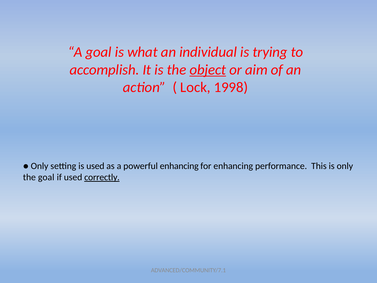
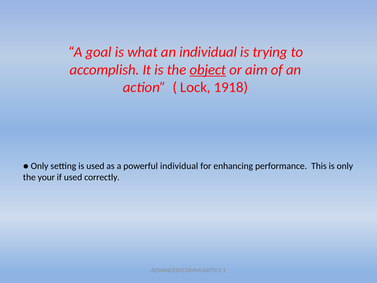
1998: 1998 -> 1918
powerful enhancing: enhancing -> individual
the goal: goal -> your
correctly underline: present -> none
